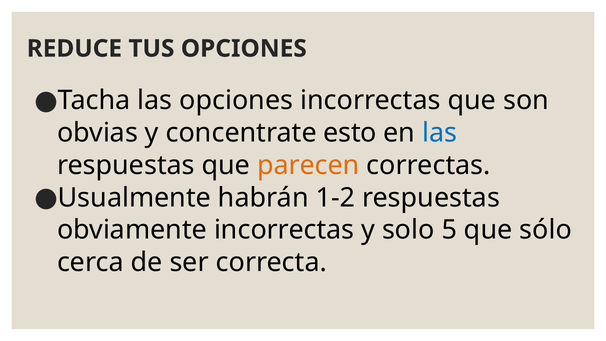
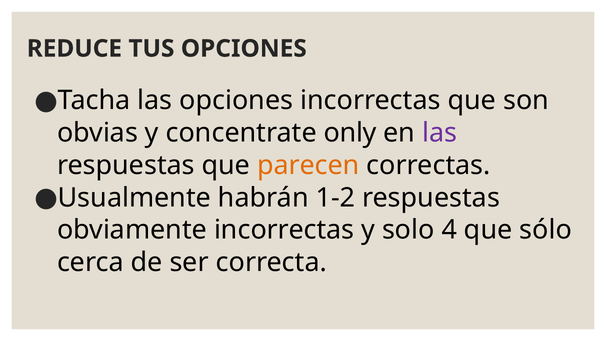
esto: esto -> only
las at (440, 133) colour: blue -> purple
5: 5 -> 4
